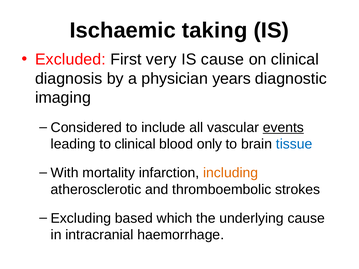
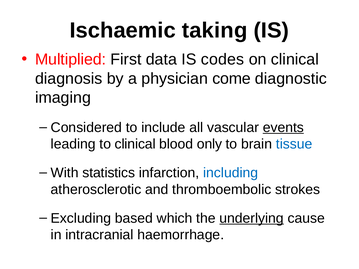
Excluded: Excluded -> Multiplied
very: very -> data
IS cause: cause -> codes
years: years -> come
mortality: mortality -> statistics
including colour: orange -> blue
underlying underline: none -> present
